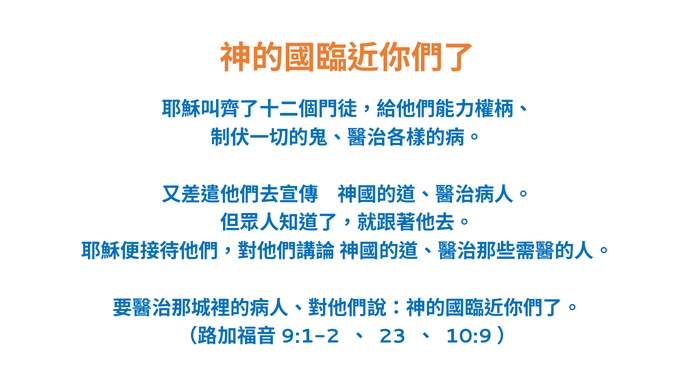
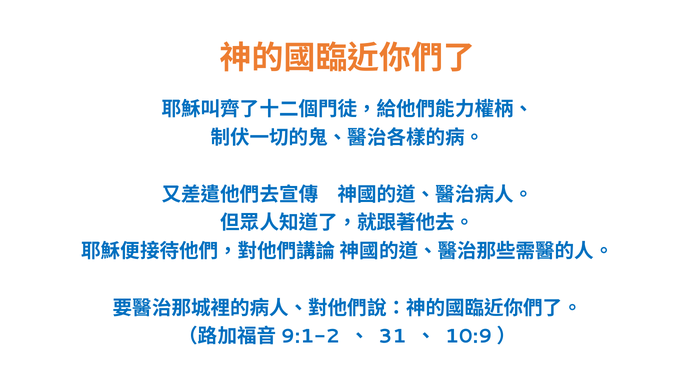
23: 23 -> 31
